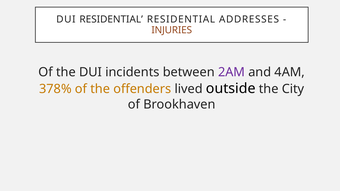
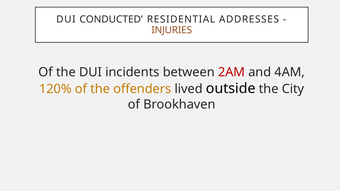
DUI RESIDENTIAL: RESIDENTIAL -> CONDUCTED
2AM colour: purple -> red
378%: 378% -> 120%
